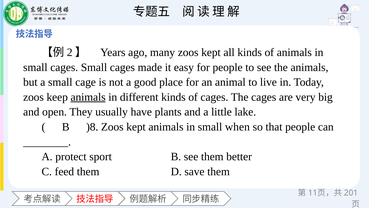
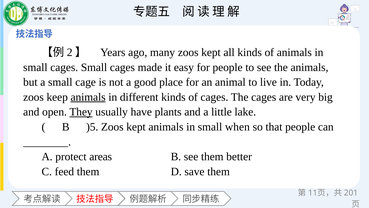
They underline: none -> present
)8: )8 -> )5
sport: sport -> areas
